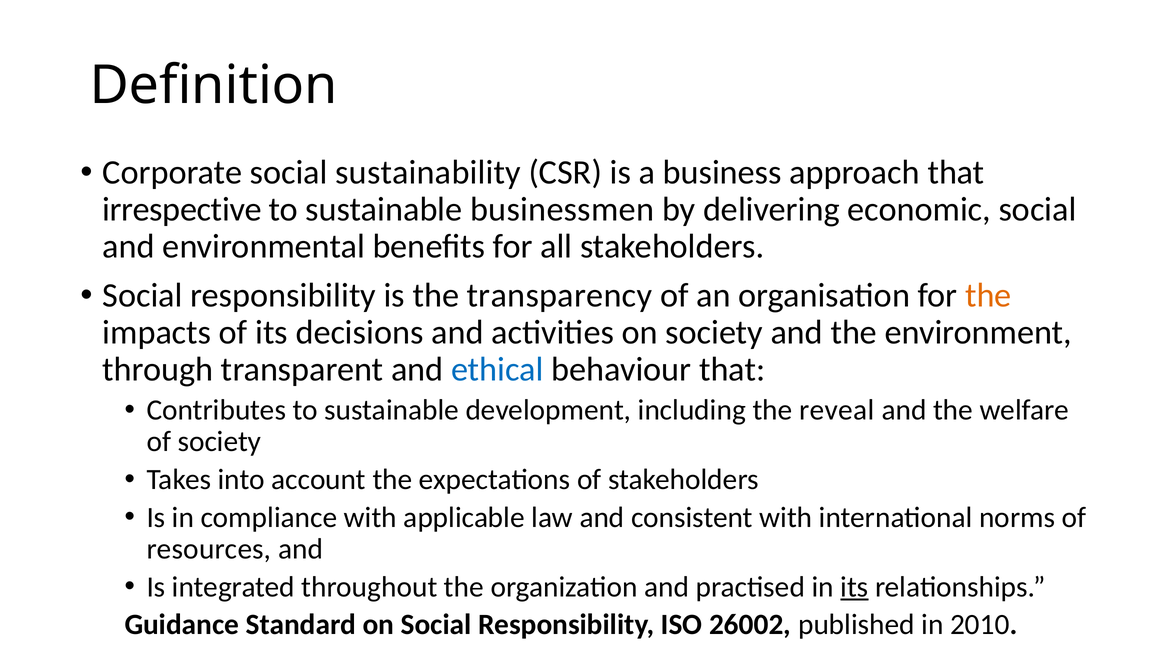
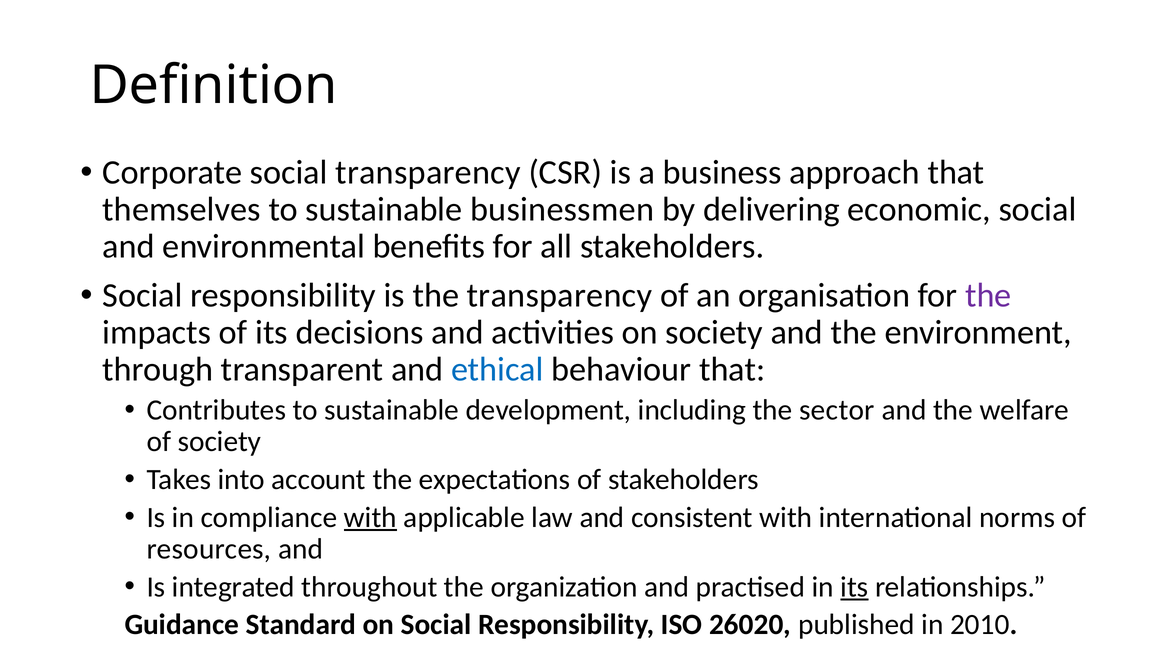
social sustainability: sustainability -> transparency
irrespective: irrespective -> themselves
the at (988, 296) colour: orange -> purple
reveal: reveal -> sector
with at (370, 517) underline: none -> present
26002: 26002 -> 26020
